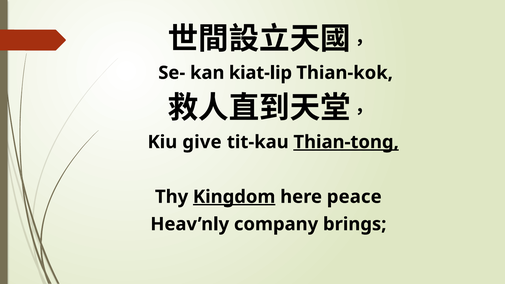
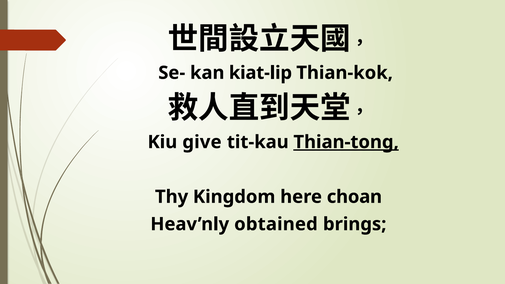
Kingdom underline: present -> none
peace: peace -> choan
company: company -> obtained
